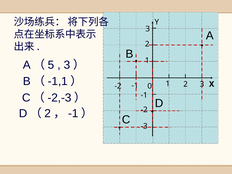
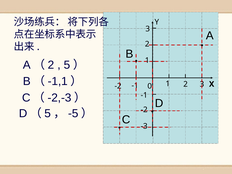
5 at (51, 65): 5 -> 2
3 at (67, 65): 3 -> 5
2 at (48, 113): 2 -> 5
-1 at (73, 113): -1 -> -5
